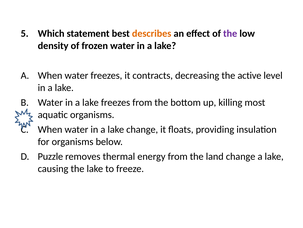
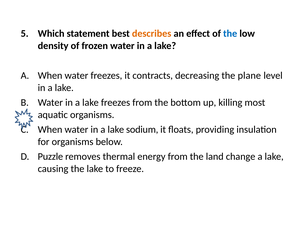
the at (230, 34) colour: purple -> blue
active: active -> plane
lake change: change -> sodium
